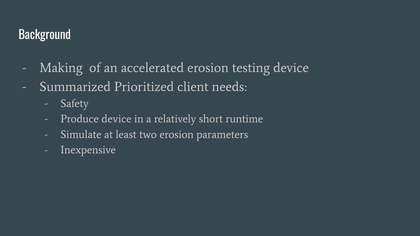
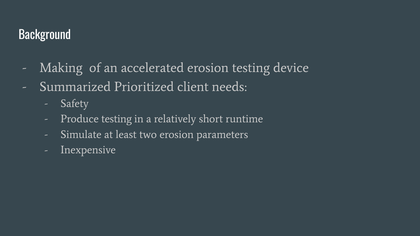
Produce device: device -> testing
